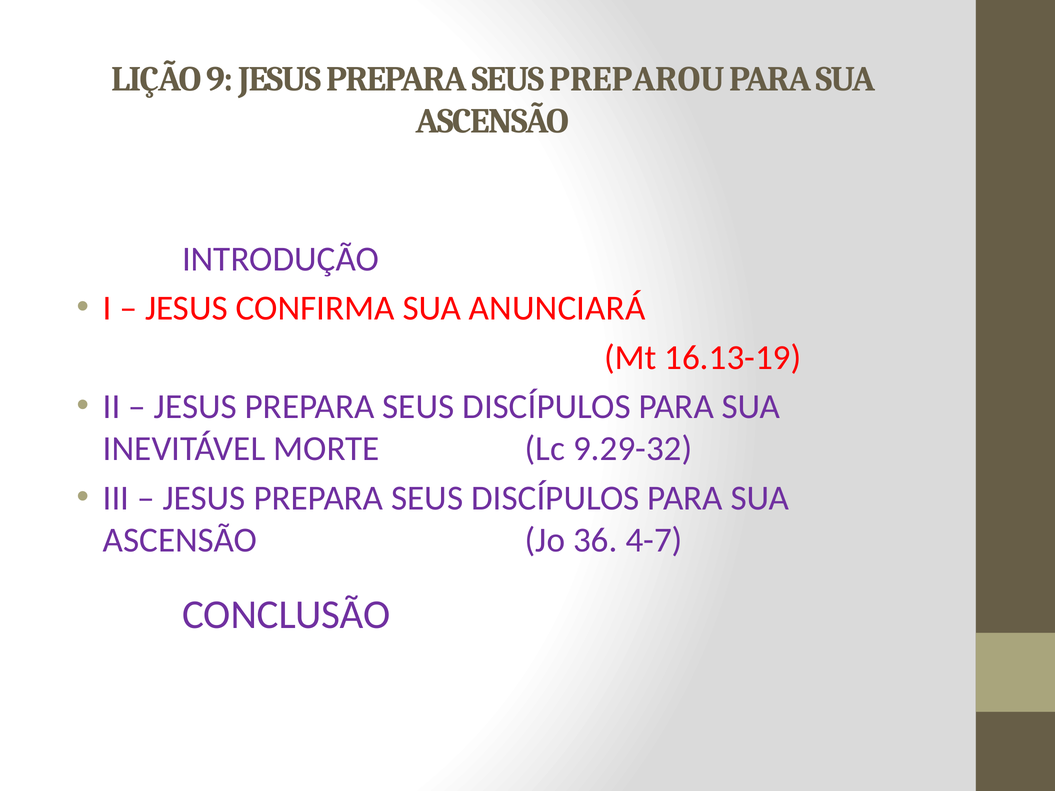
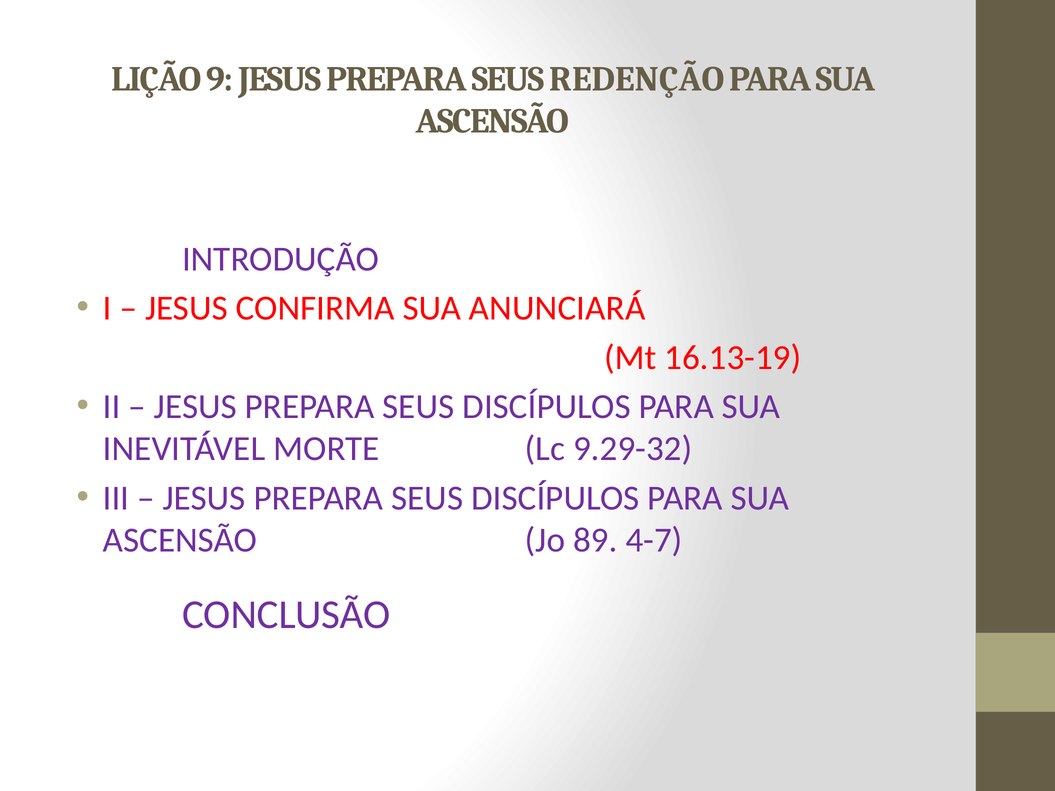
PREPAROU: PREPAROU -> REDENÇÃO
36: 36 -> 89
